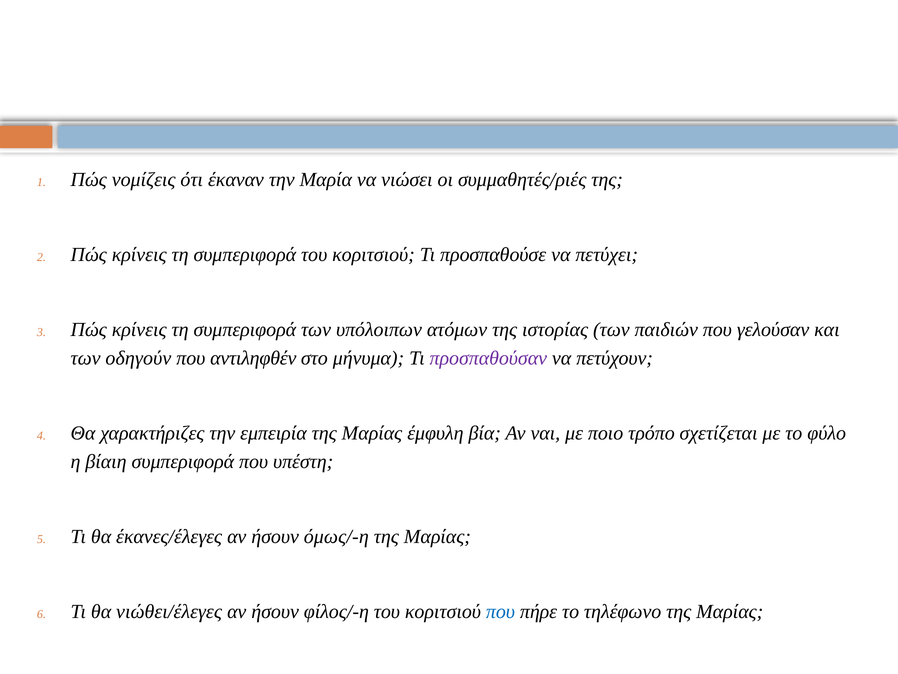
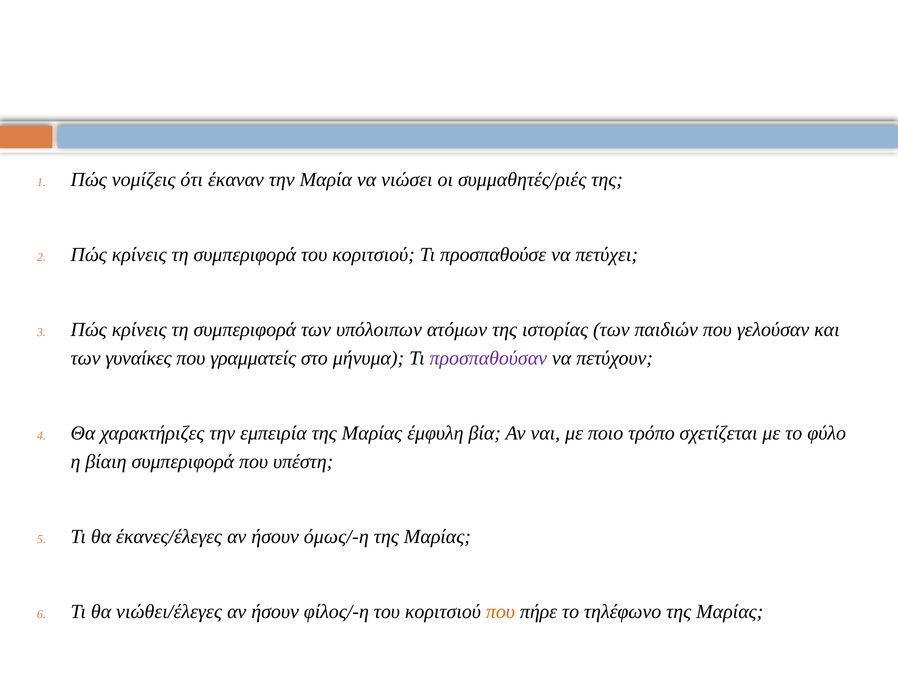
οδηγούν: οδηγούν -> γυναίκες
αντιληφθέν: αντιληφθέν -> γραμματείς
που at (500, 611) colour: blue -> orange
